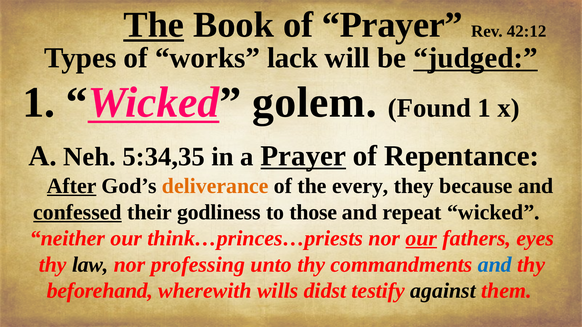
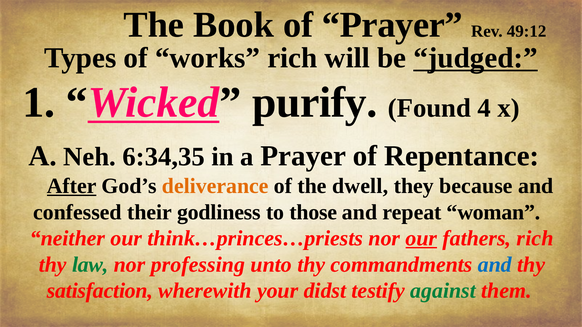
The at (154, 25) underline: present -> none
42:12: 42:12 -> 49:12
works lack: lack -> rich
golem: golem -> purify
Found 1: 1 -> 4
5:34,35: 5:34,35 -> 6:34,35
Prayer at (303, 156) underline: present -> none
every: every -> dwell
confessed underline: present -> none
repeat wicked: wicked -> woman
fathers eyes: eyes -> rich
law colour: black -> green
beforehand: beforehand -> satisfaction
wills: wills -> your
against colour: black -> green
